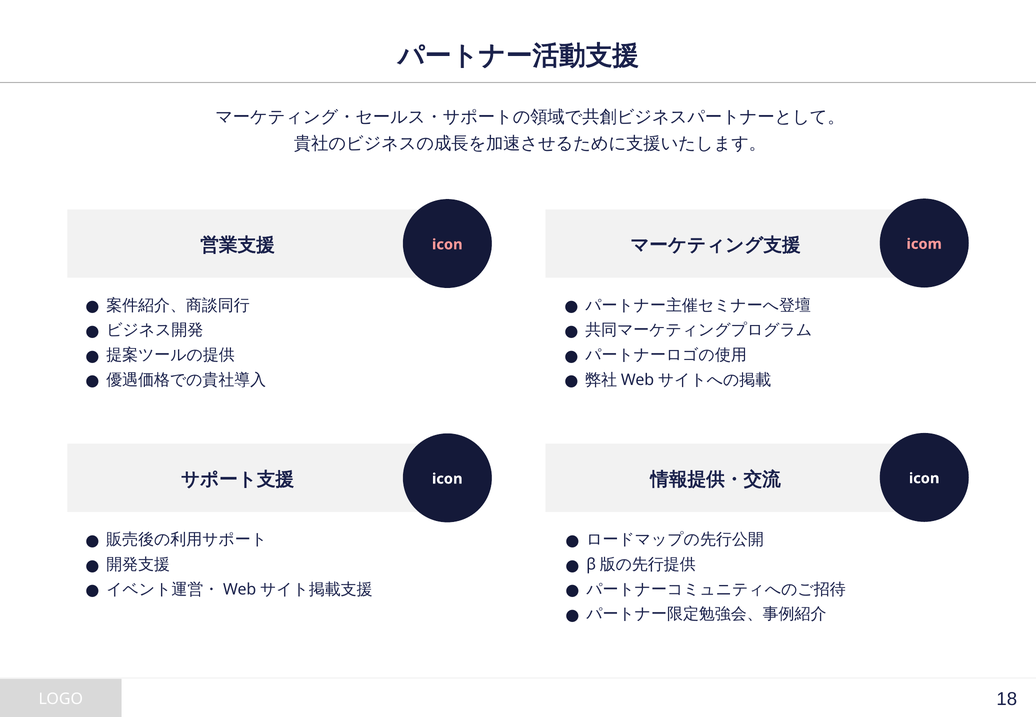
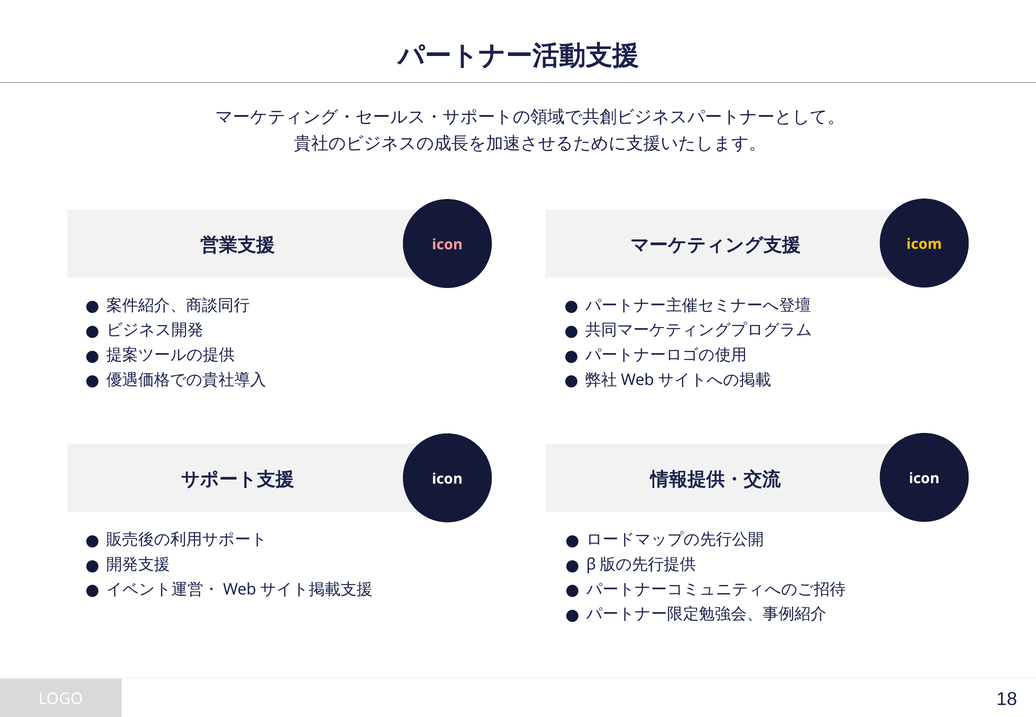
icom colour: pink -> yellow
